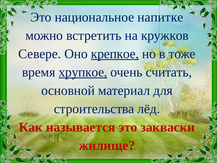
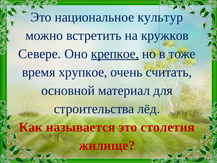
напитке: напитке -> культур
хрупкое underline: present -> none
закваски: закваски -> столетия
